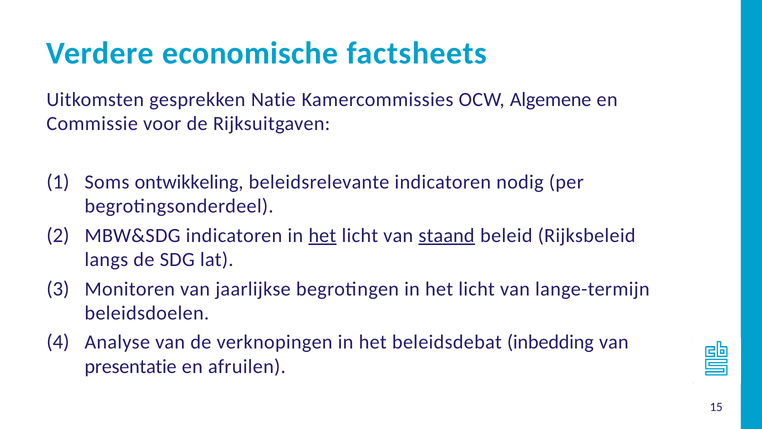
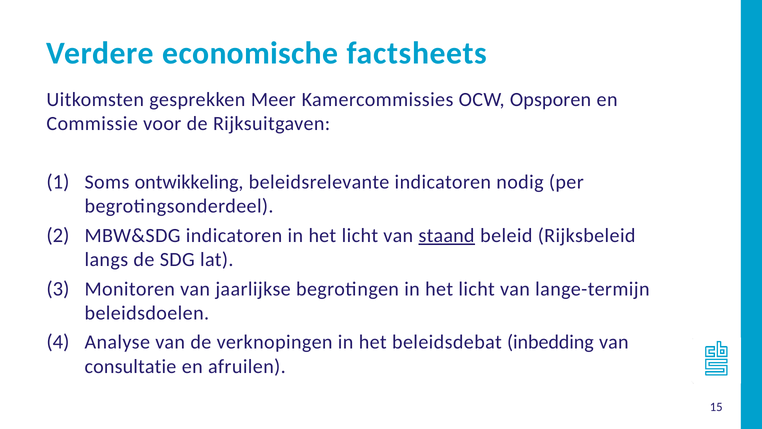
Natie: Natie -> Meer
Algemene: Algemene -> Opsporen
het at (322, 235) underline: present -> none
presentatie: presentatie -> consultatie
